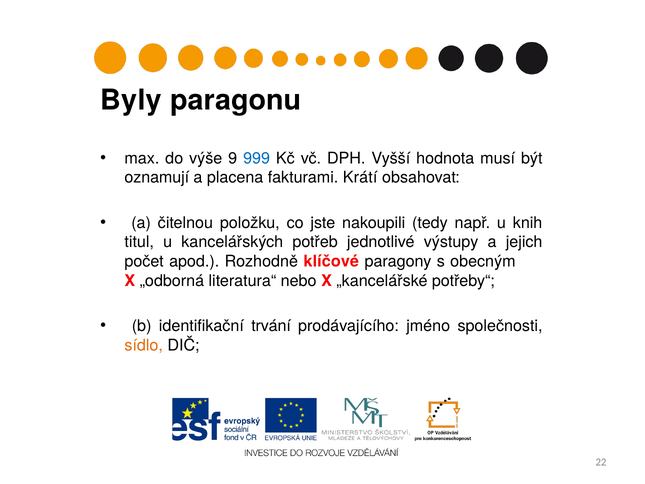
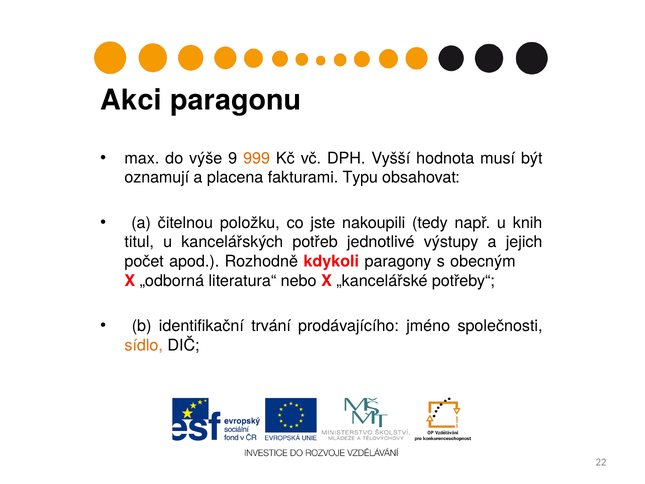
Byly: Byly -> Akci
999 colour: blue -> orange
Krátí: Krátí -> Typu
klíčové: klíčové -> kdykoli
